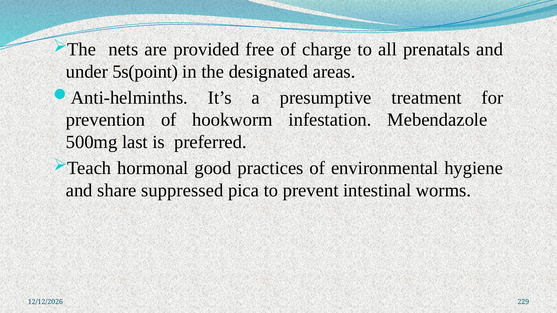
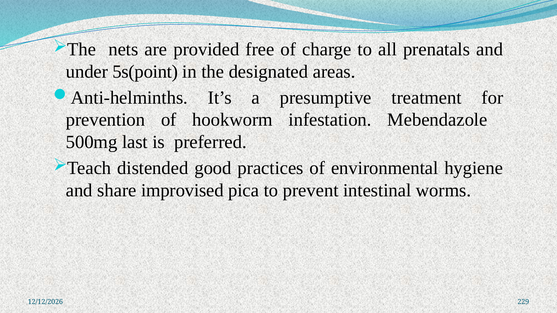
hormonal: hormonal -> distended
suppressed: suppressed -> improvised
